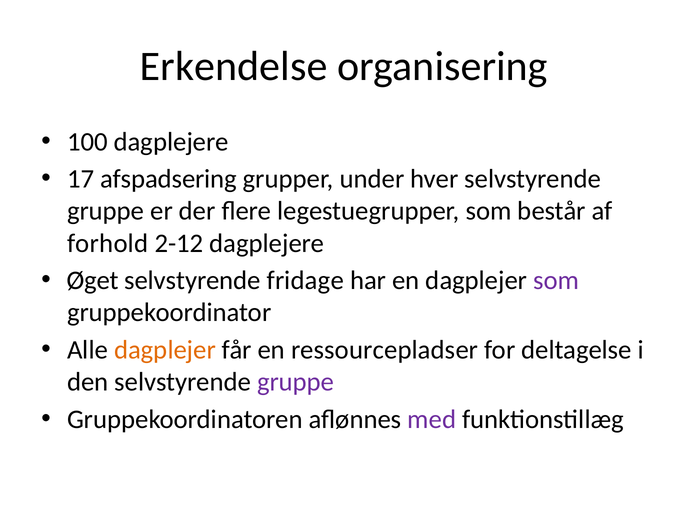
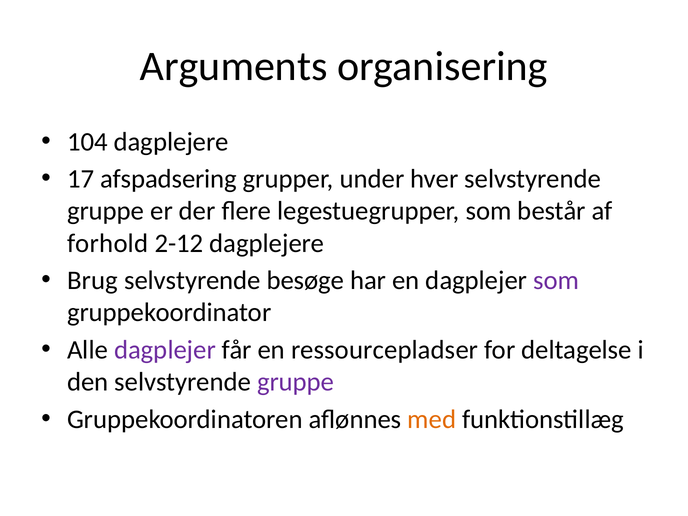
Erkendelse: Erkendelse -> Arguments
100: 100 -> 104
Øget: Øget -> Brug
fridage: fridage -> besøge
dagplejer at (165, 350) colour: orange -> purple
med colour: purple -> orange
